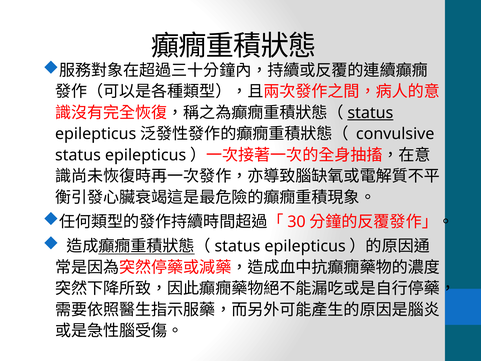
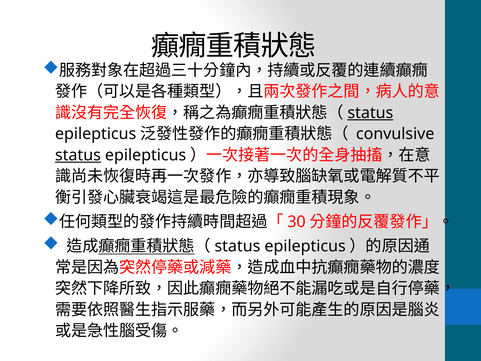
status at (78, 155) underline: none -> present
